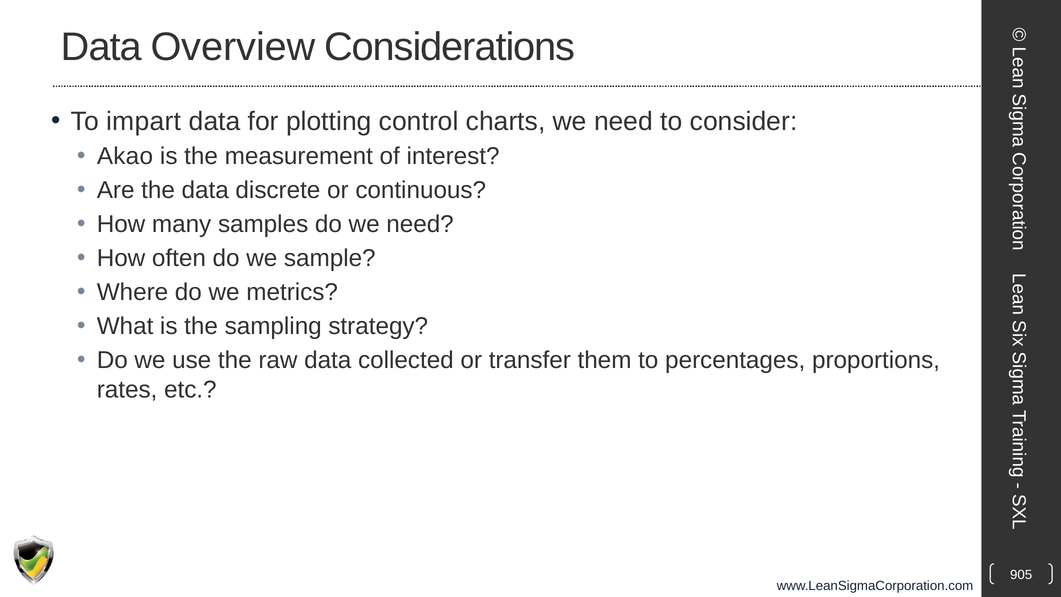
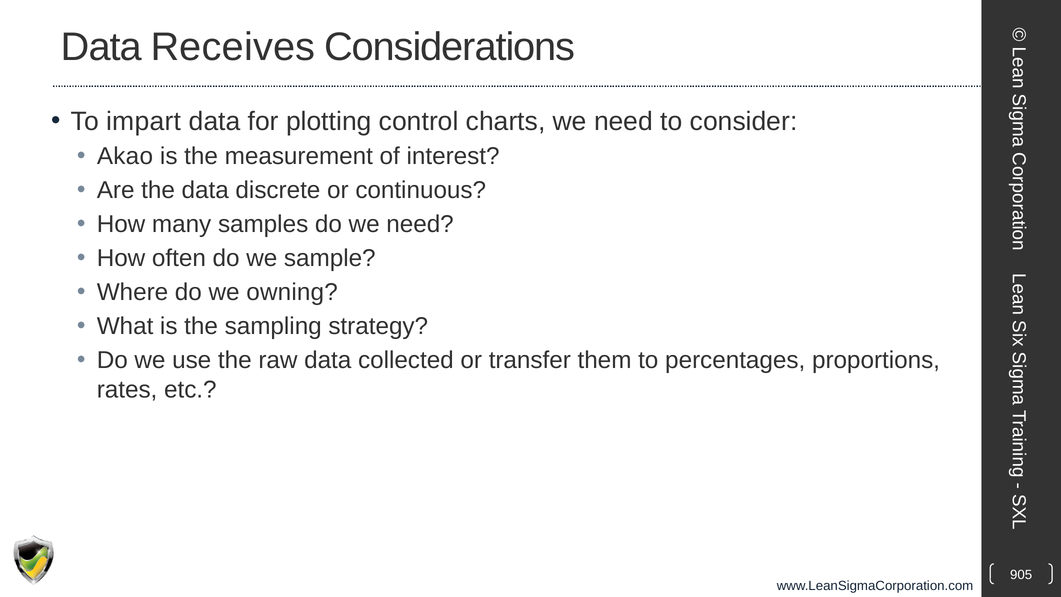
Overview: Overview -> Receives
metrics: metrics -> owning
